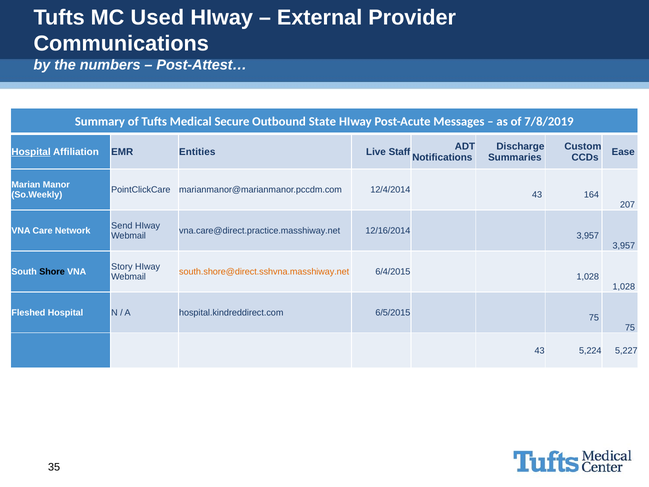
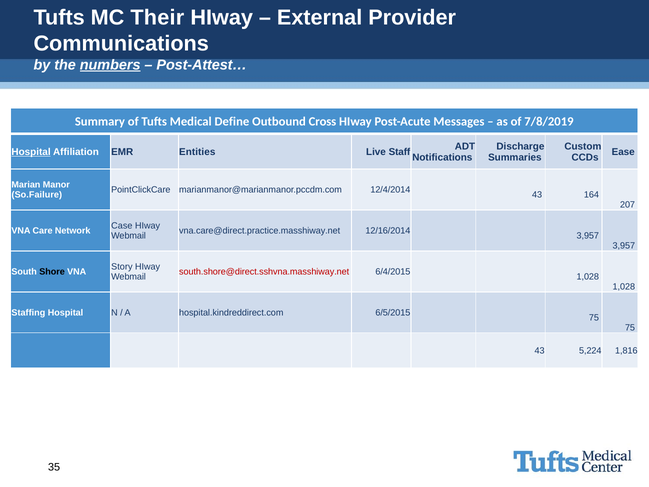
Used: Used -> Their
numbers underline: none -> present
Secure: Secure -> Define
State: State -> Cross
So.Weekly: So.Weekly -> So.Failure
Send: Send -> Case
south.shore@direct.sshvna.masshiway.net colour: orange -> red
Fleshed: Fleshed -> Staffing
5,227: 5,227 -> 1,816
